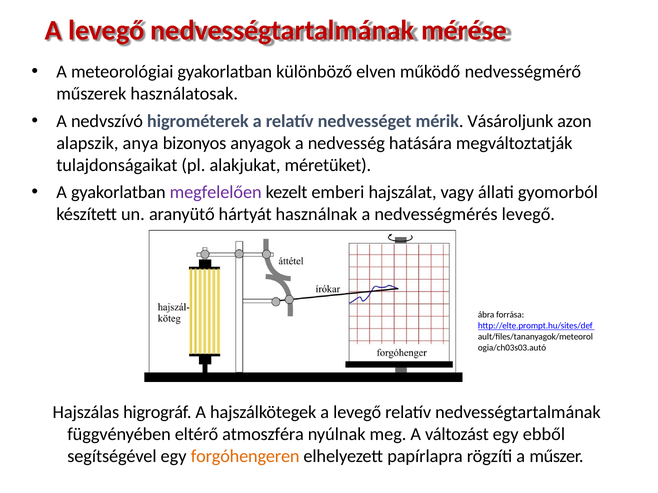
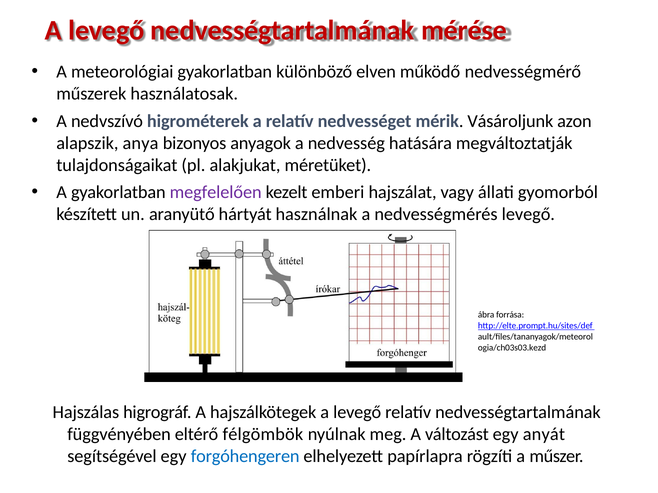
ogia/ch03s03.autó: ogia/ch03s03.autó -> ogia/ch03s03.kezd
atmoszféra: atmoszféra -> félgömbök
ebből: ebből -> anyát
forgóhengeren colour: orange -> blue
